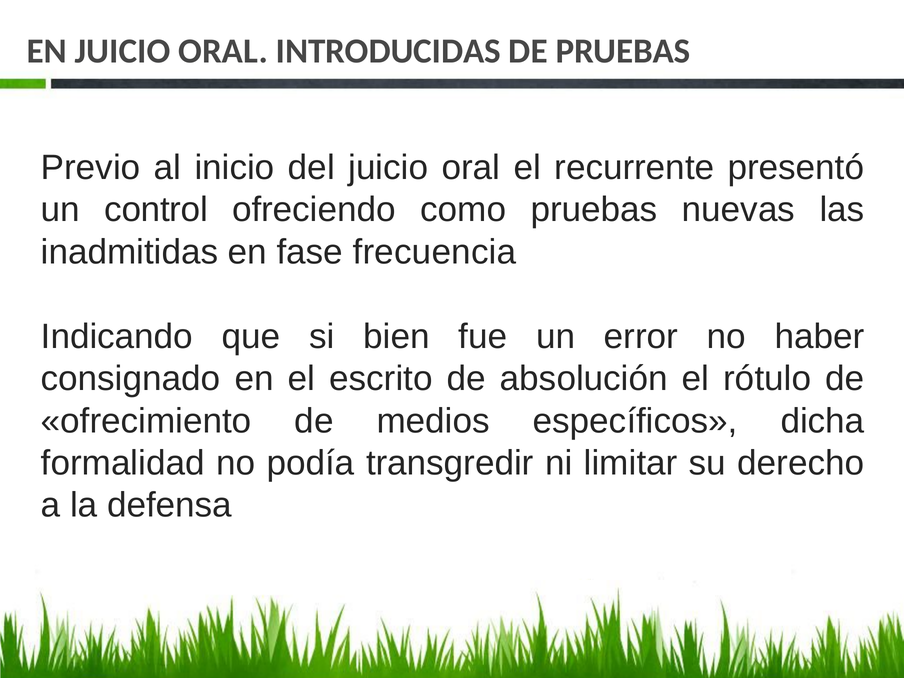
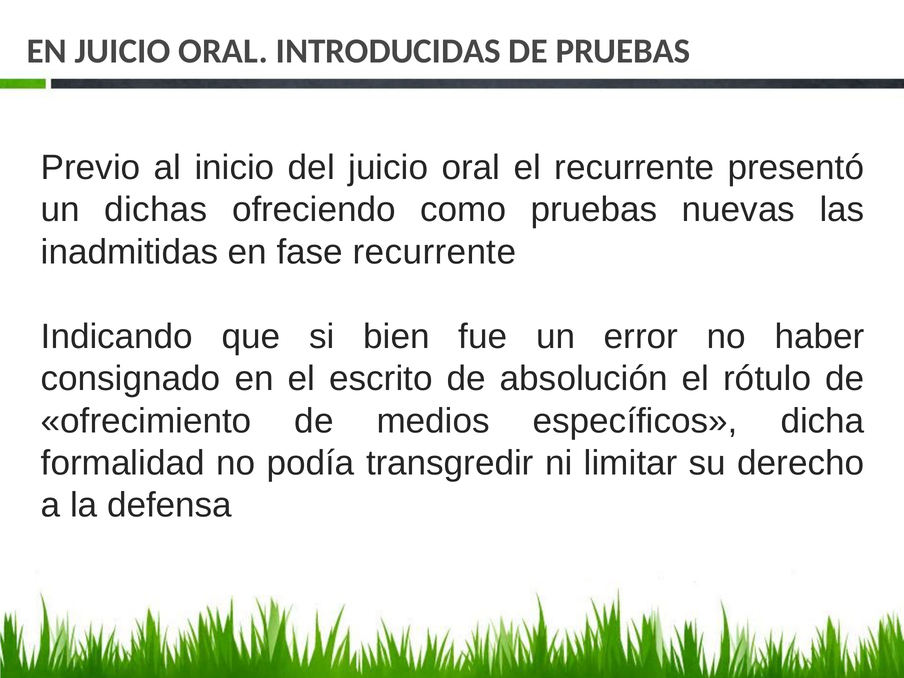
control: control -> dichas
fase frecuencia: frecuencia -> recurrente
